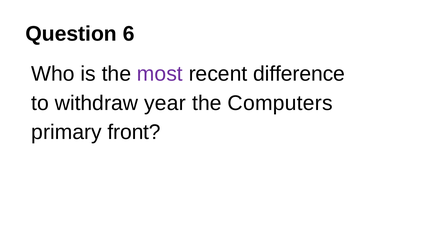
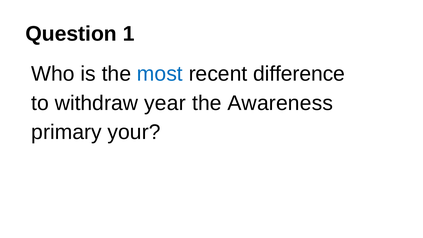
6: 6 -> 1
most colour: purple -> blue
Computers: Computers -> Awareness
front: front -> your
